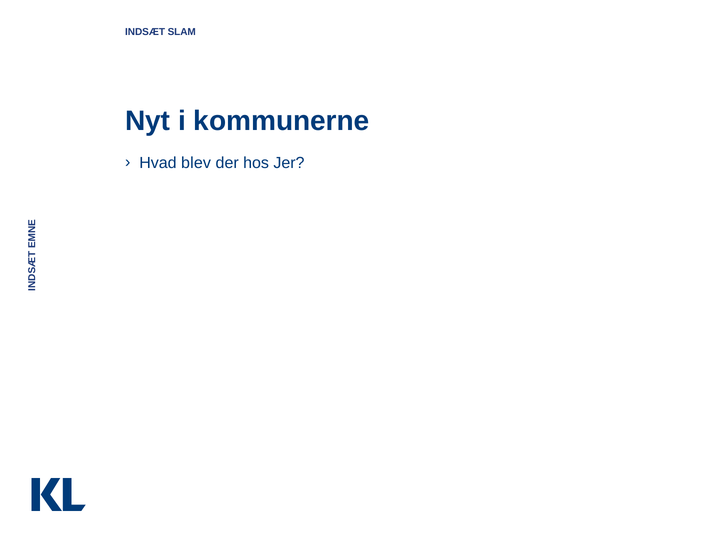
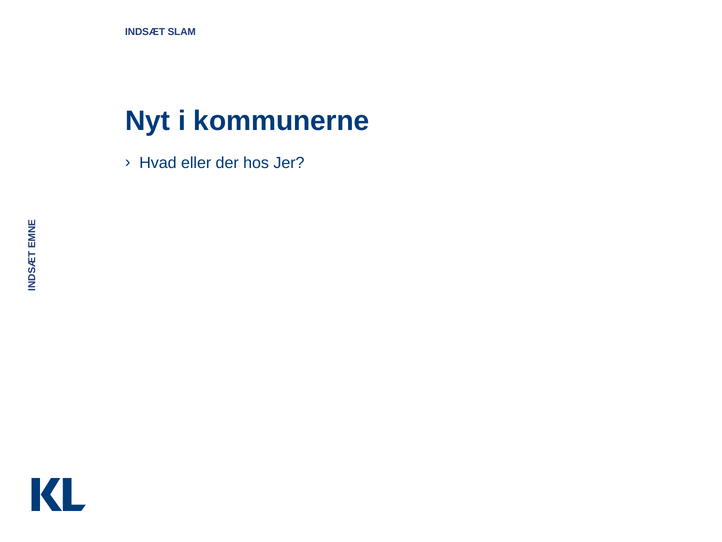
blev: blev -> eller
